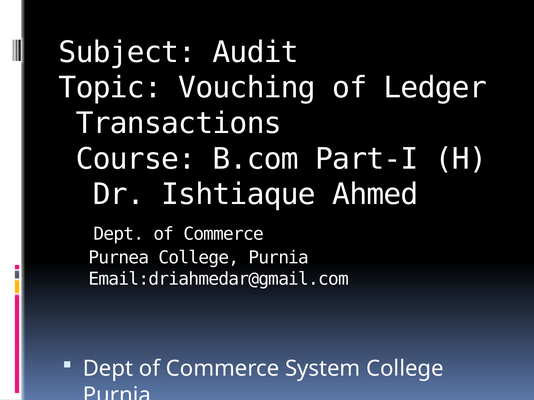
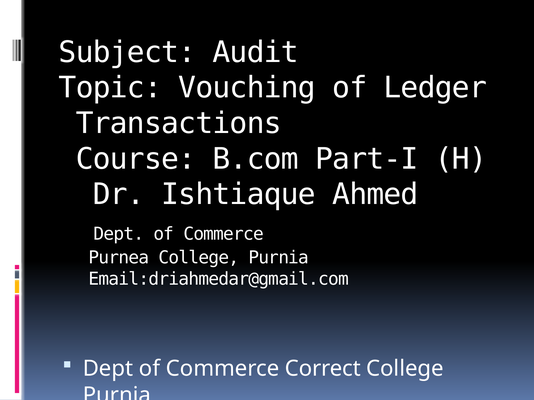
System: System -> Correct
